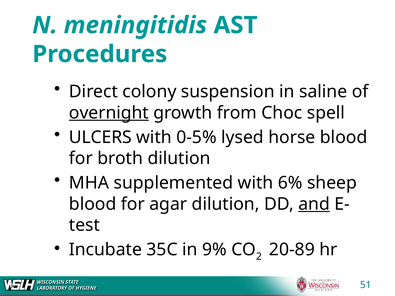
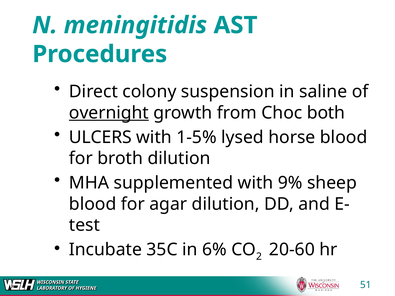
spell: spell -> both
0-5%: 0-5% -> 1-5%
6%: 6% -> 9%
and underline: present -> none
9%: 9% -> 6%
20-89: 20-89 -> 20-60
